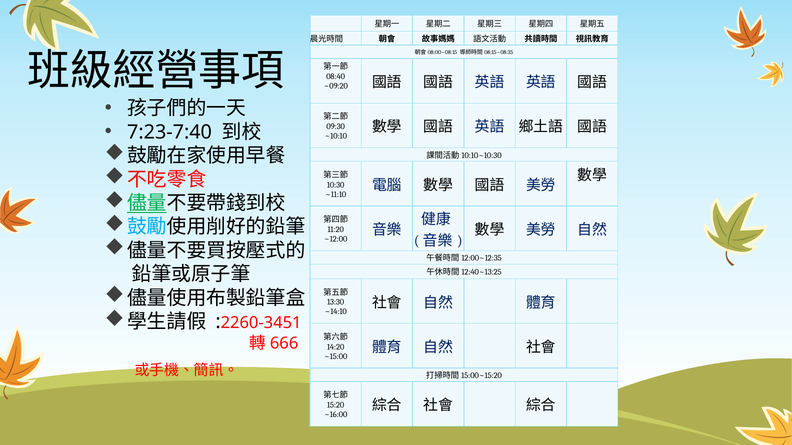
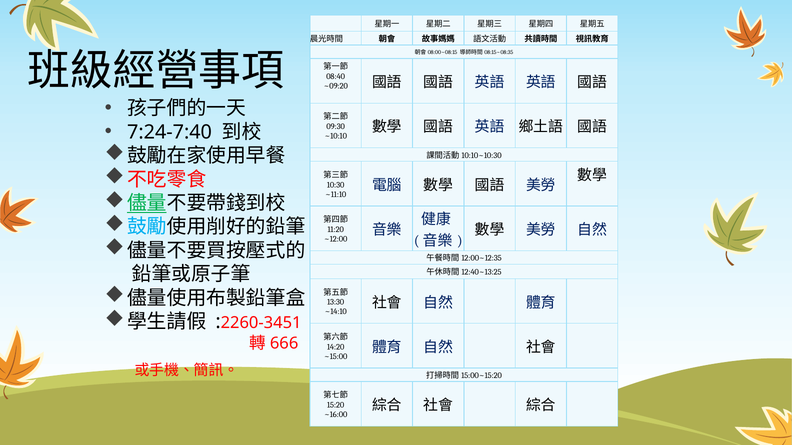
7:23-7:40: 7:23-7:40 -> 7:24-7:40
